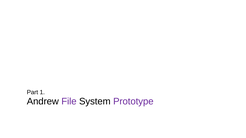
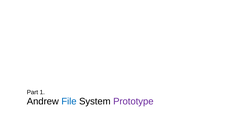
File colour: purple -> blue
